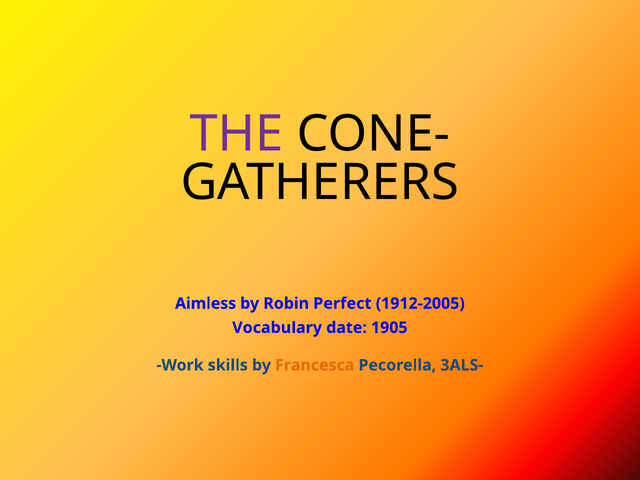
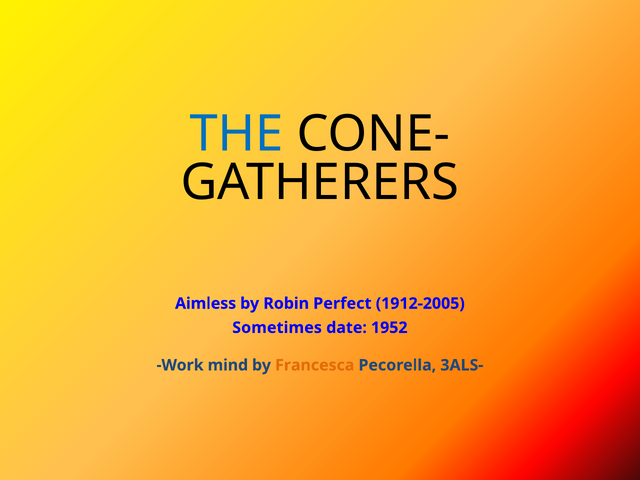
THE colour: purple -> blue
Vocabulary: Vocabulary -> Sometimes
1905: 1905 -> 1952
skills: skills -> mind
